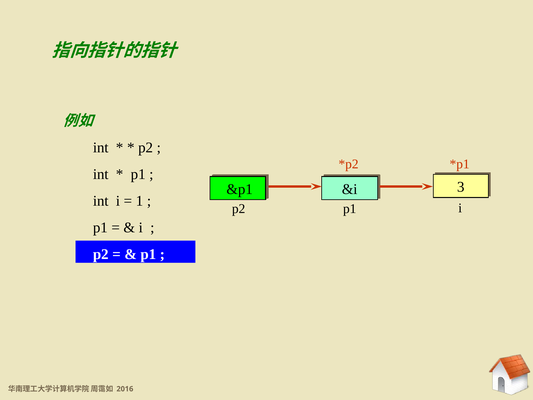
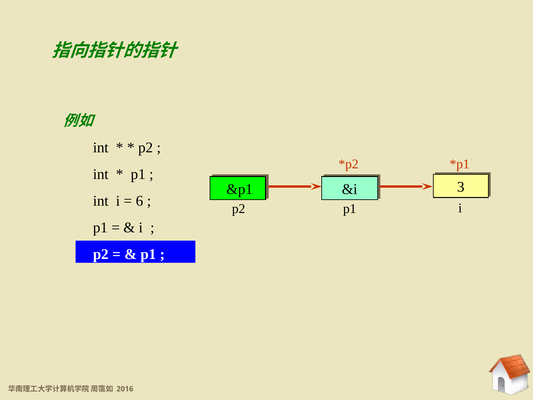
1: 1 -> 6
